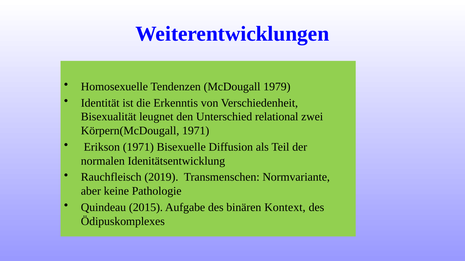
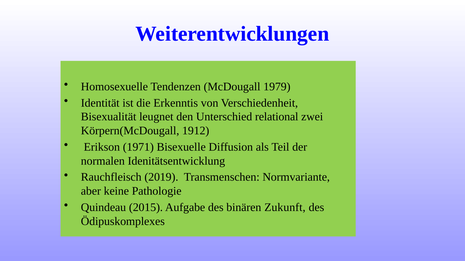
Körpern(McDougall 1971: 1971 -> 1912
Kontext: Kontext -> Zukunft
